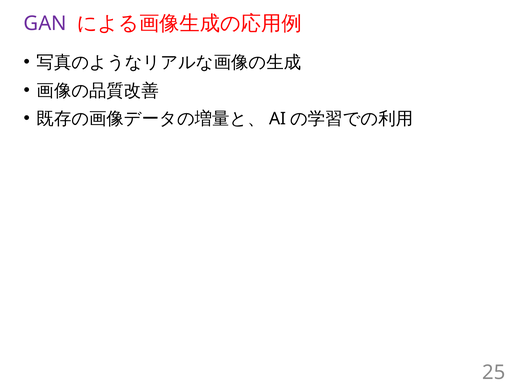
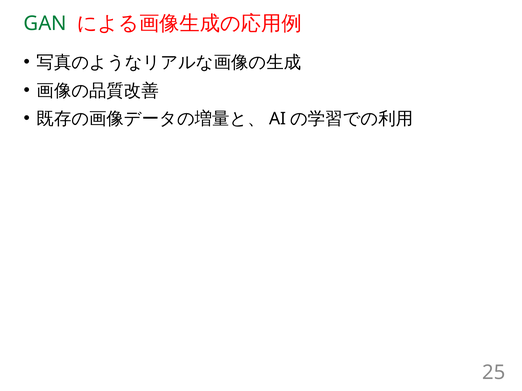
GAN colour: purple -> green
